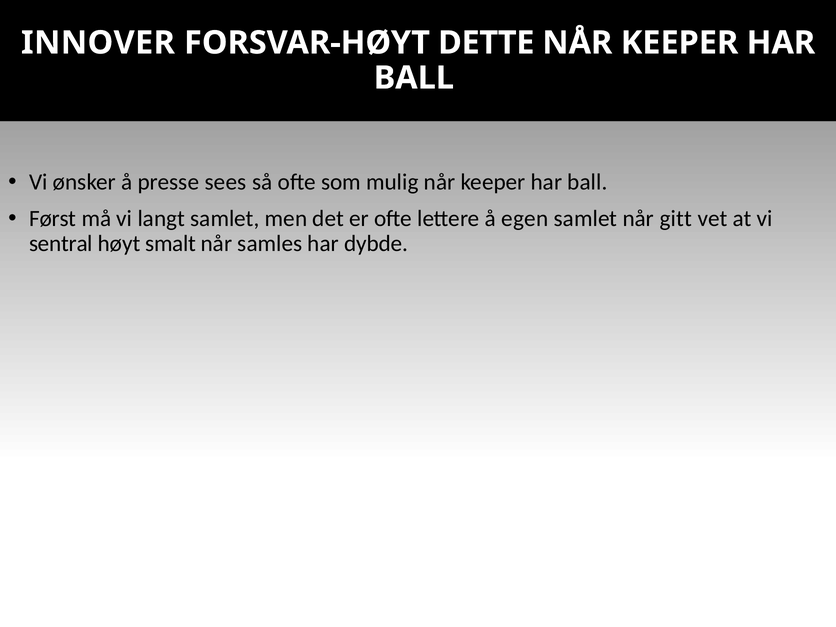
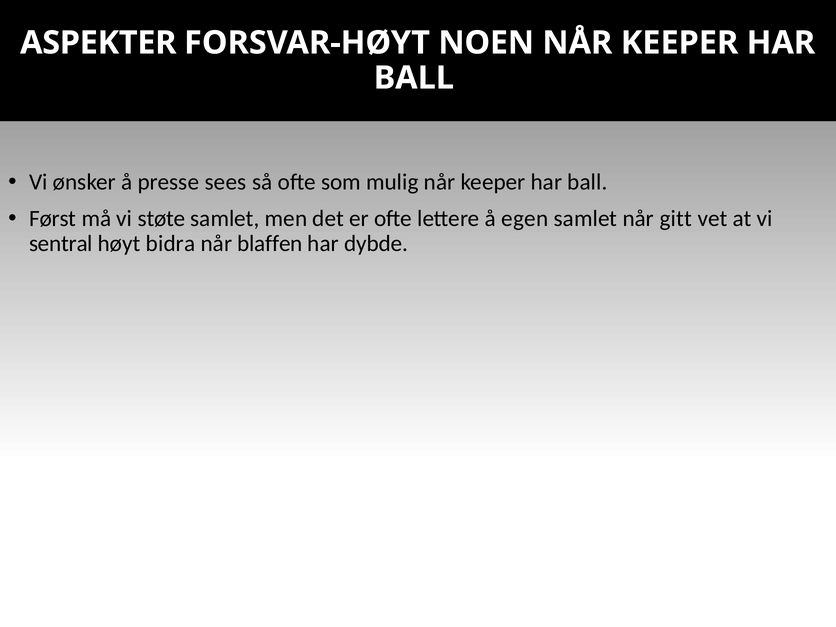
INNOVER: INNOVER -> ASPEKTER
DETTE: DETTE -> NOEN
langt: langt -> støte
smalt: smalt -> bidra
samles: samles -> blaffen
